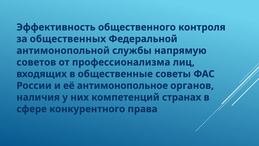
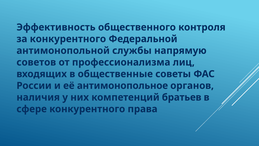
за общественных: общественных -> конкурентного
странах: странах -> братьев
